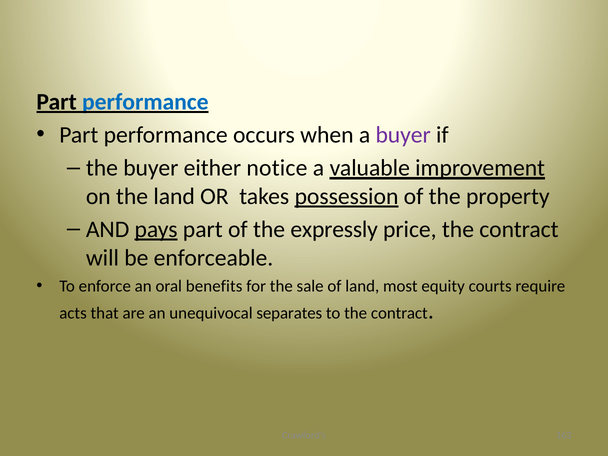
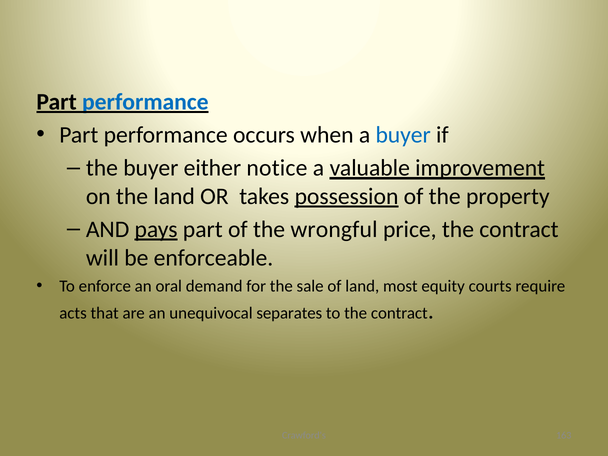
buyer at (403, 135) colour: purple -> blue
expressly: expressly -> wrongful
benefits: benefits -> demand
